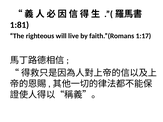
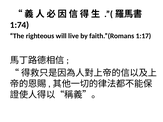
1:81: 1:81 -> 1:74
